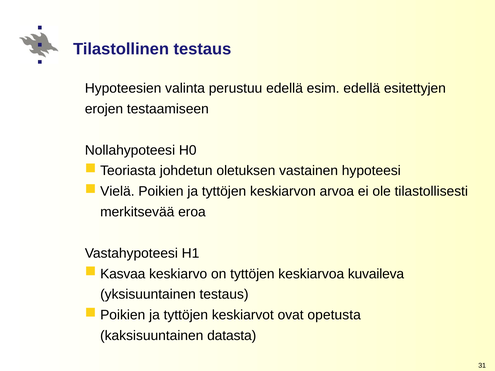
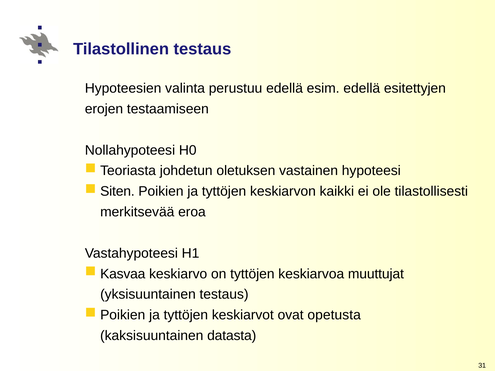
Vielä: Vielä -> Siten
arvoa: arvoa -> kaikki
kuvaileva: kuvaileva -> muuttujat
